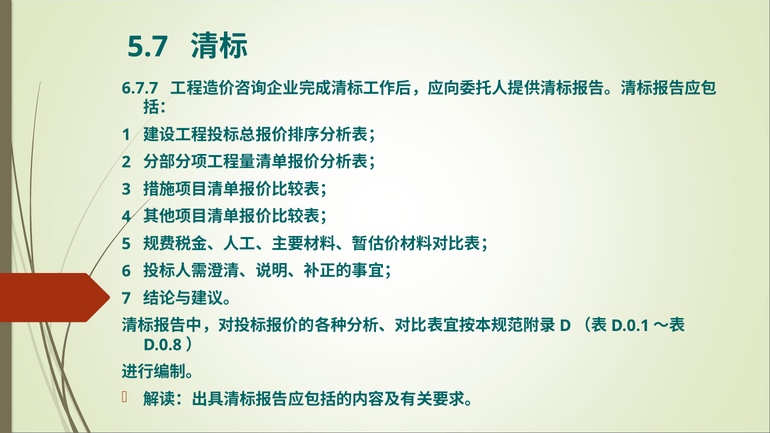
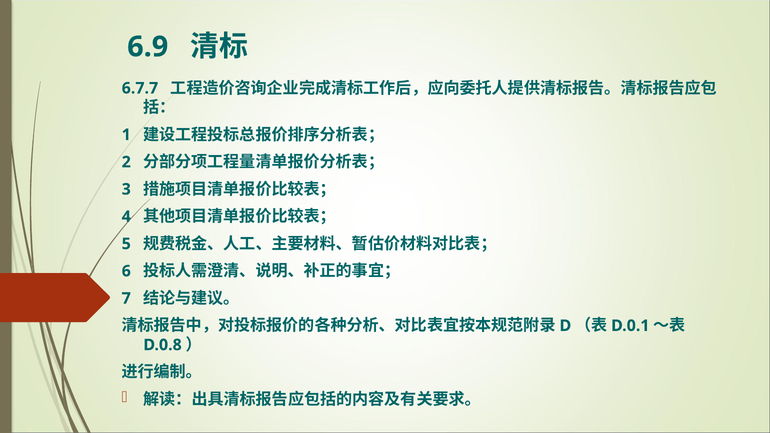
5.7: 5.7 -> 6.9
